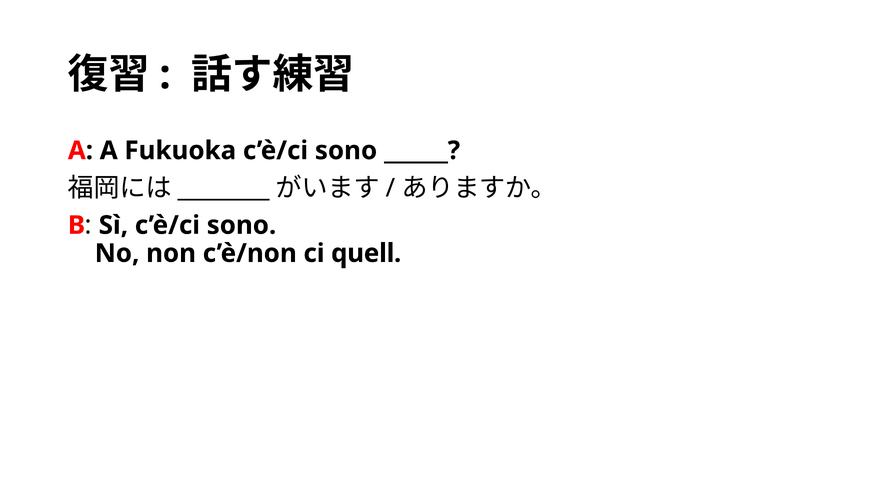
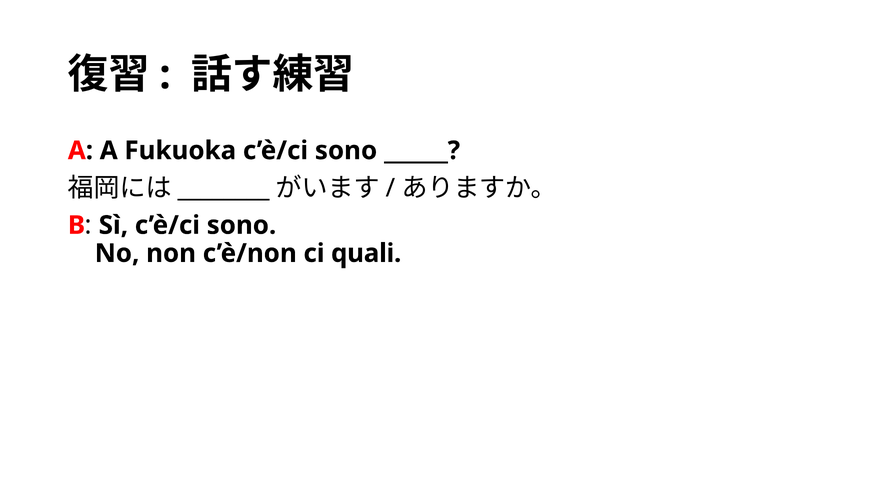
quell: quell -> quali
